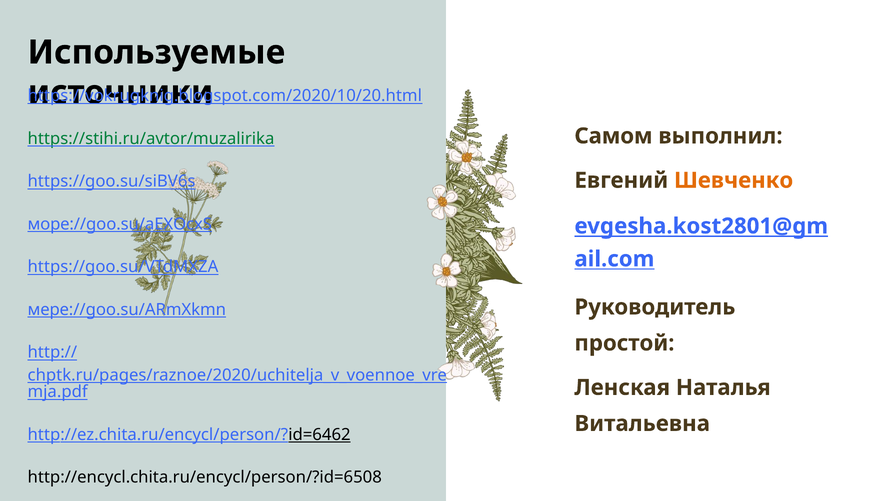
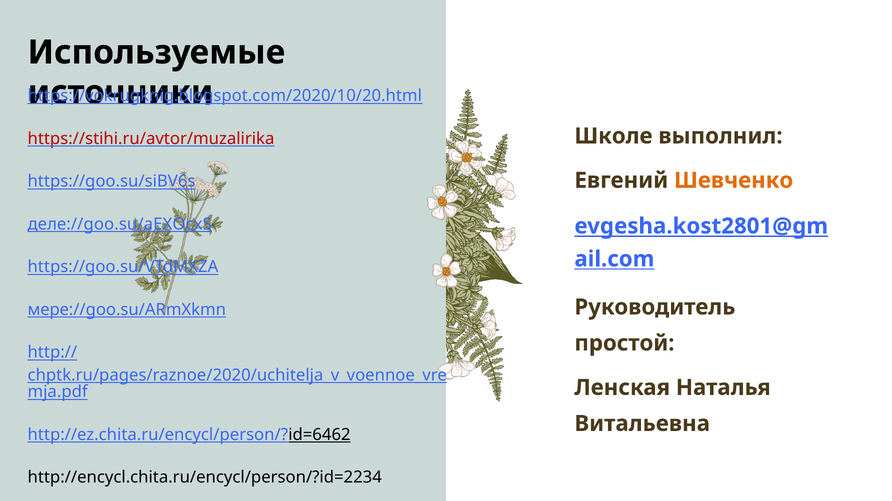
Самом: Самом -> Школе
https://stihi.ru/avtor/muzalirika colour: green -> red
море://goo.su/aEXOcxS: море://goo.su/aEXOcxS -> деле://goo.su/aEXOcxS
http://encycl.chita.ru/encycl/person/?id=6508: http://encycl.chita.ru/encycl/person/?id=6508 -> http://encycl.chita.ru/encycl/person/?id=2234
